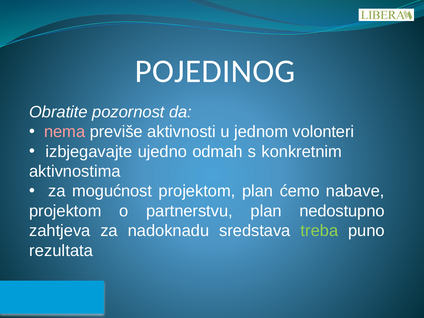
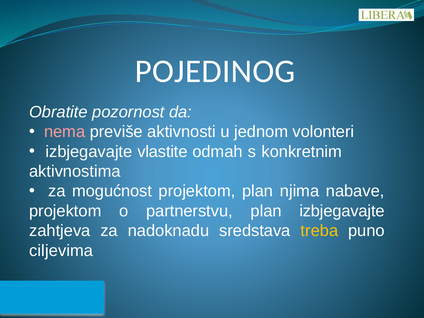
ujedno: ujedno -> vlastite
ćemo: ćemo -> njima
plan nedostupno: nedostupno -> izbjegavajte
treba colour: light green -> yellow
rezultata: rezultata -> ciljevima
